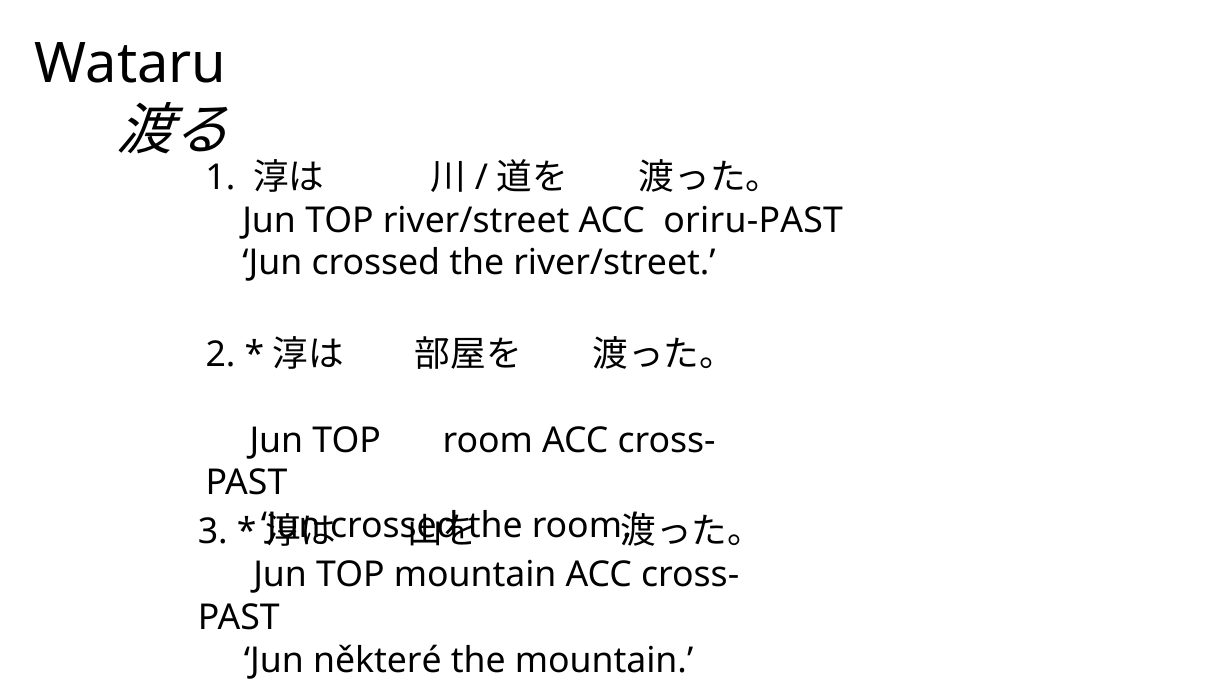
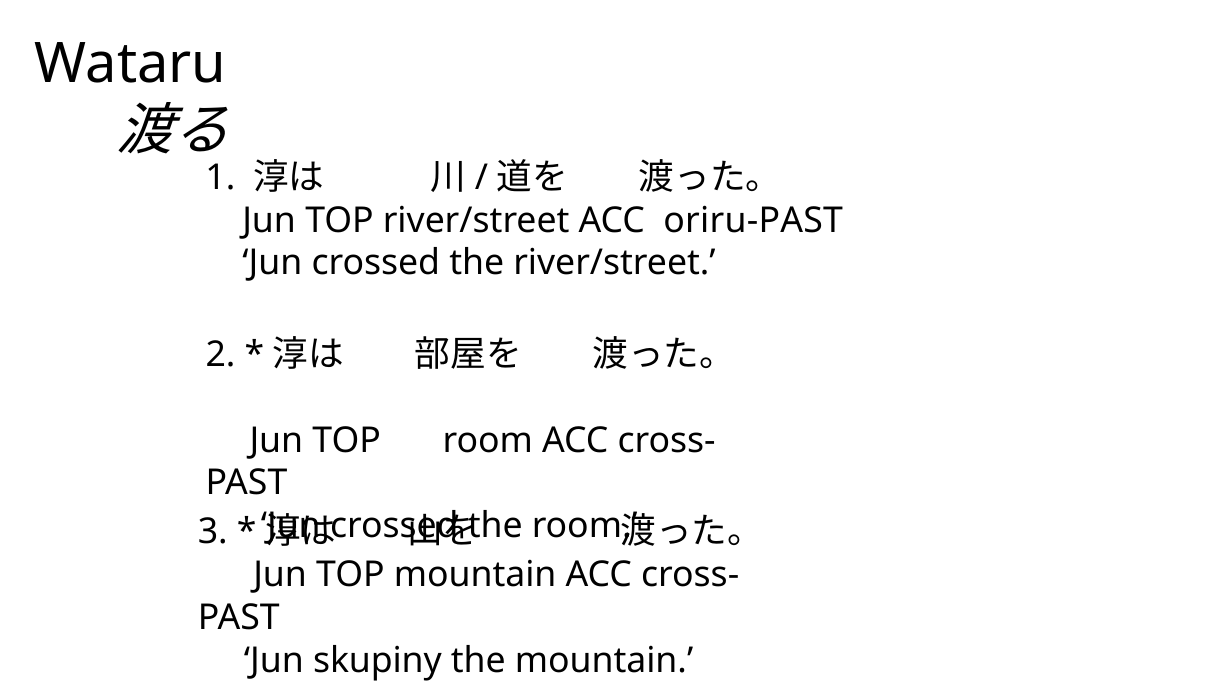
některé: některé -> skupiny
